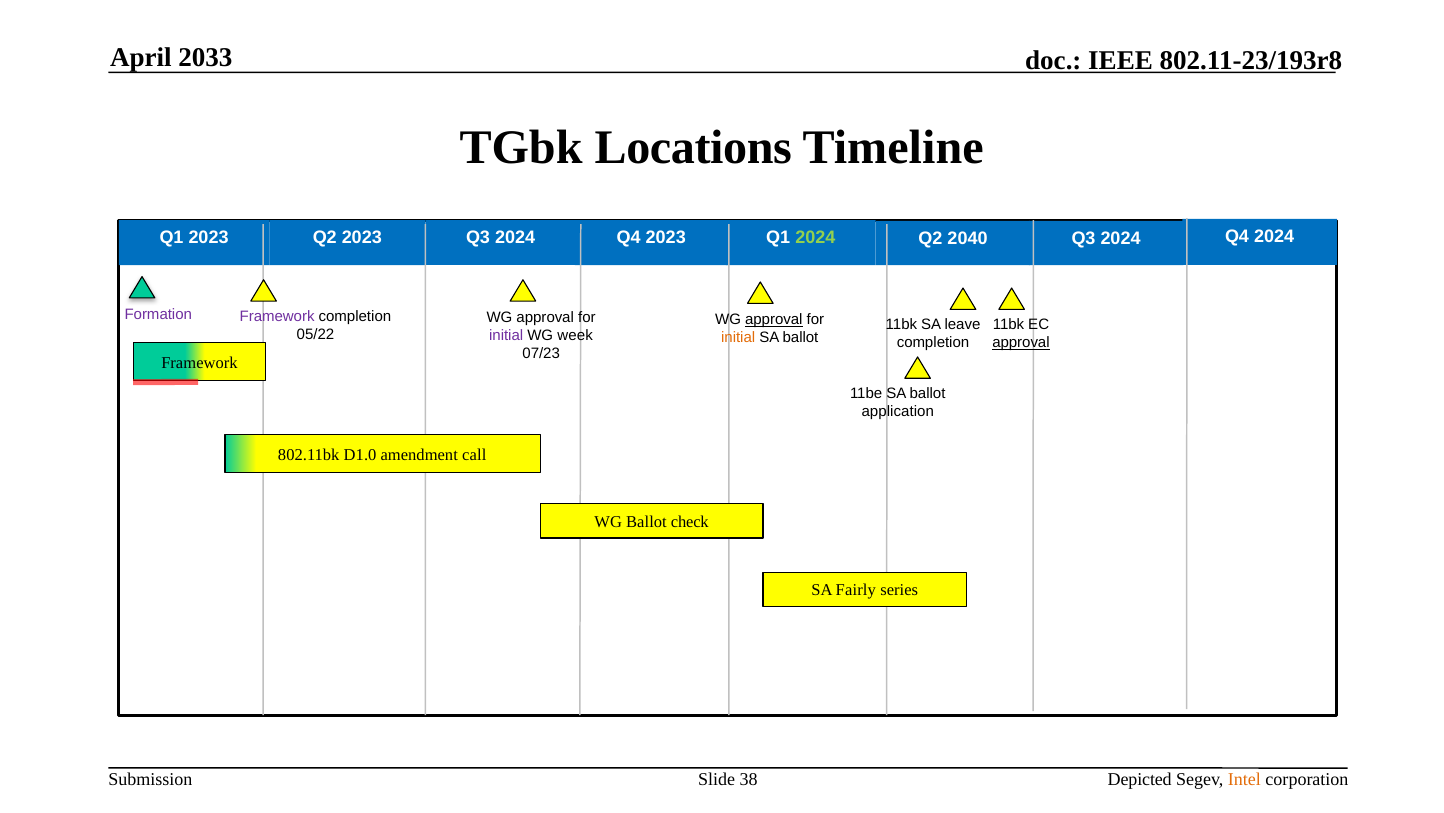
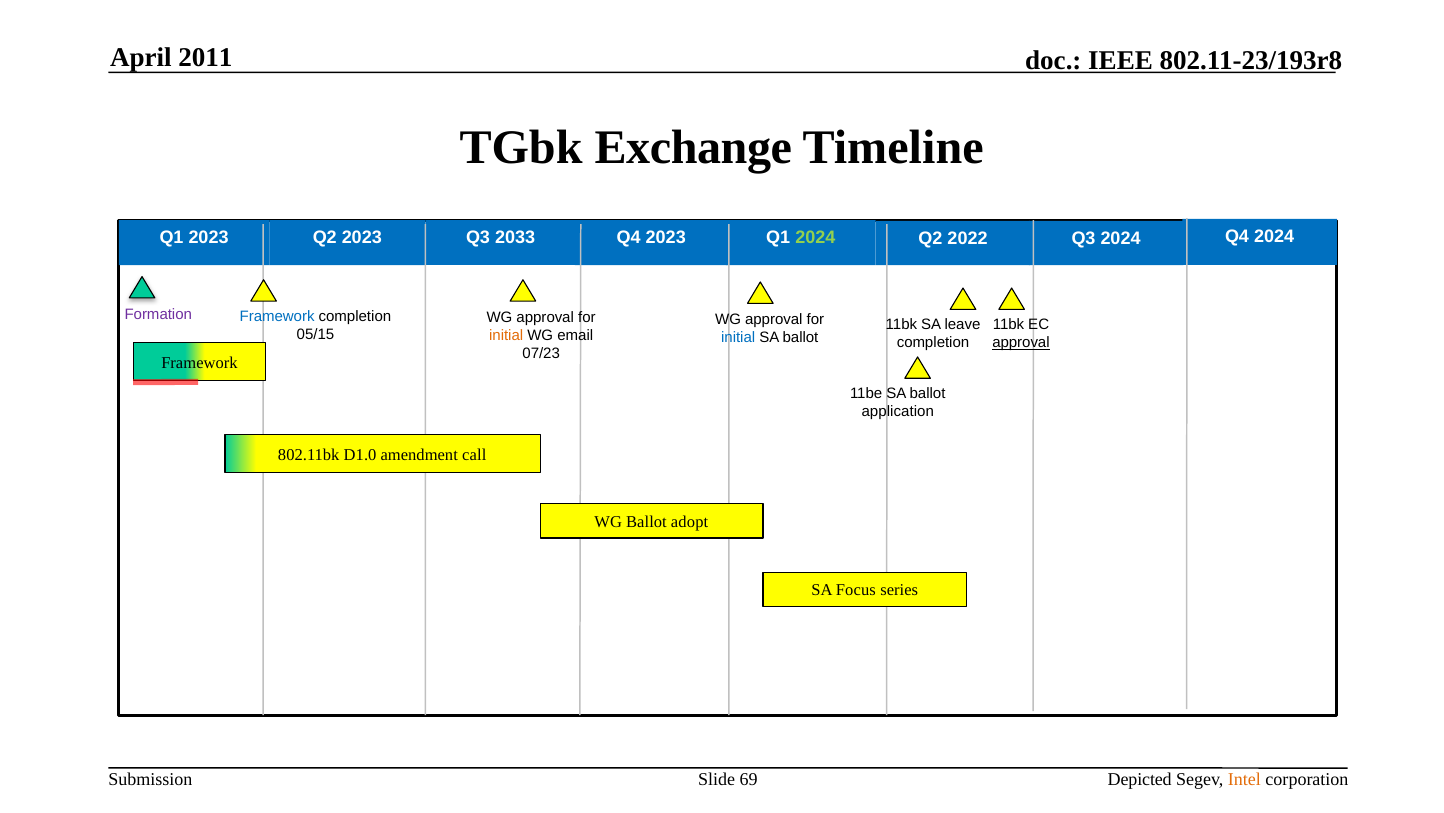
2033: 2033 -> 2011
Locations: Locations -> Exchange
2024 at (515, 237): 2024 -> 2033
2040: 2040 -> 2022
Framework at (277, 316) colour: purple -> blue
approval at (774, 319) underline: present -> none
05/22: 05/22 -> 05/15
initial at (506, 335) colour: purple -> orange
week: week -> email
initial at (738, 337) colour: orange -> blue
check: check -> adopt
Fairly: Fairly -> Focus
38: 38 -> 69
